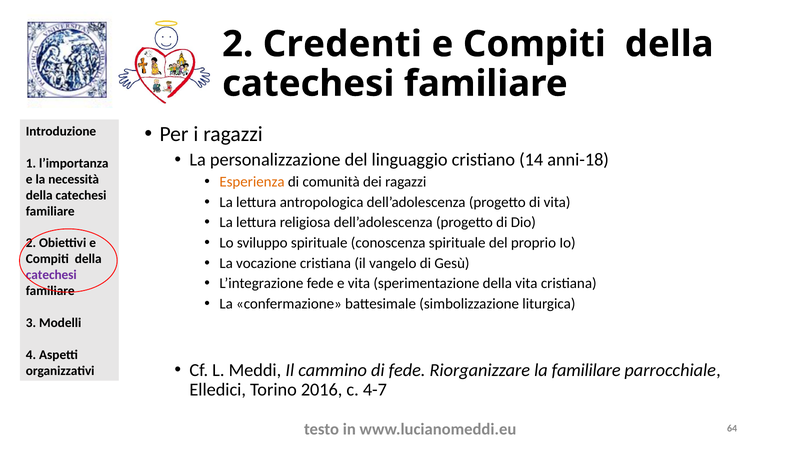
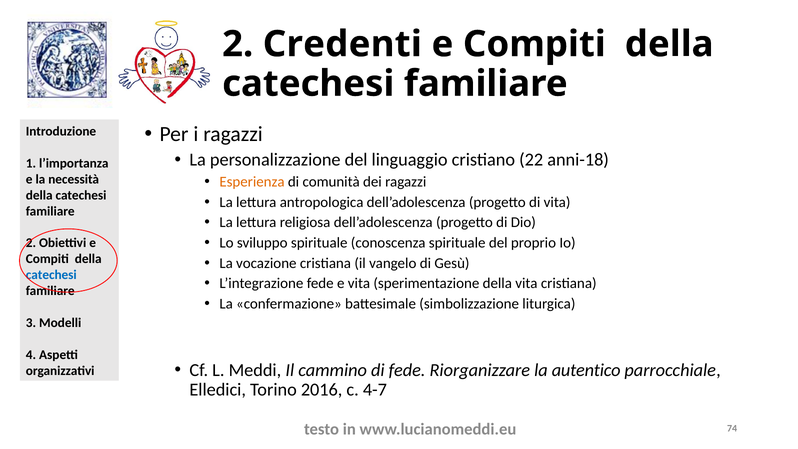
14: 14 -> 22
catechesi at (51, 275) colour: purple -> blue
famililare: famililare -> autentico
64: 64 -> 74
